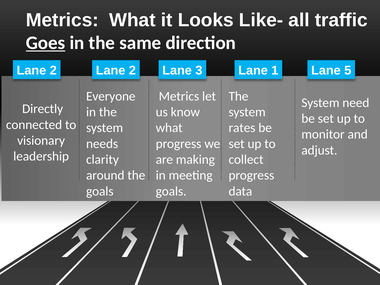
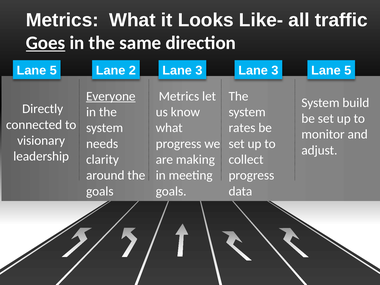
2 at (53, 71): 2 -> 5
1 at (275, 71): 1 -> 3
Everyone underline: none -> present
need: need -> build
